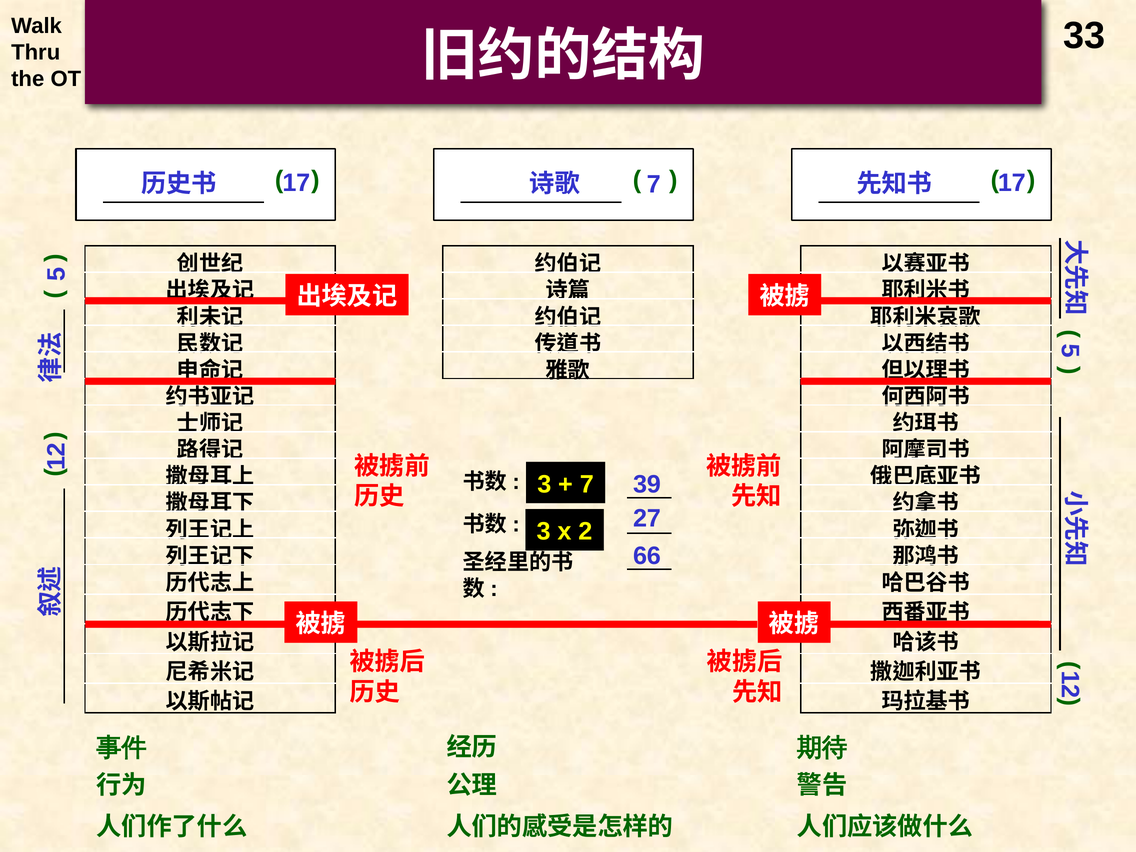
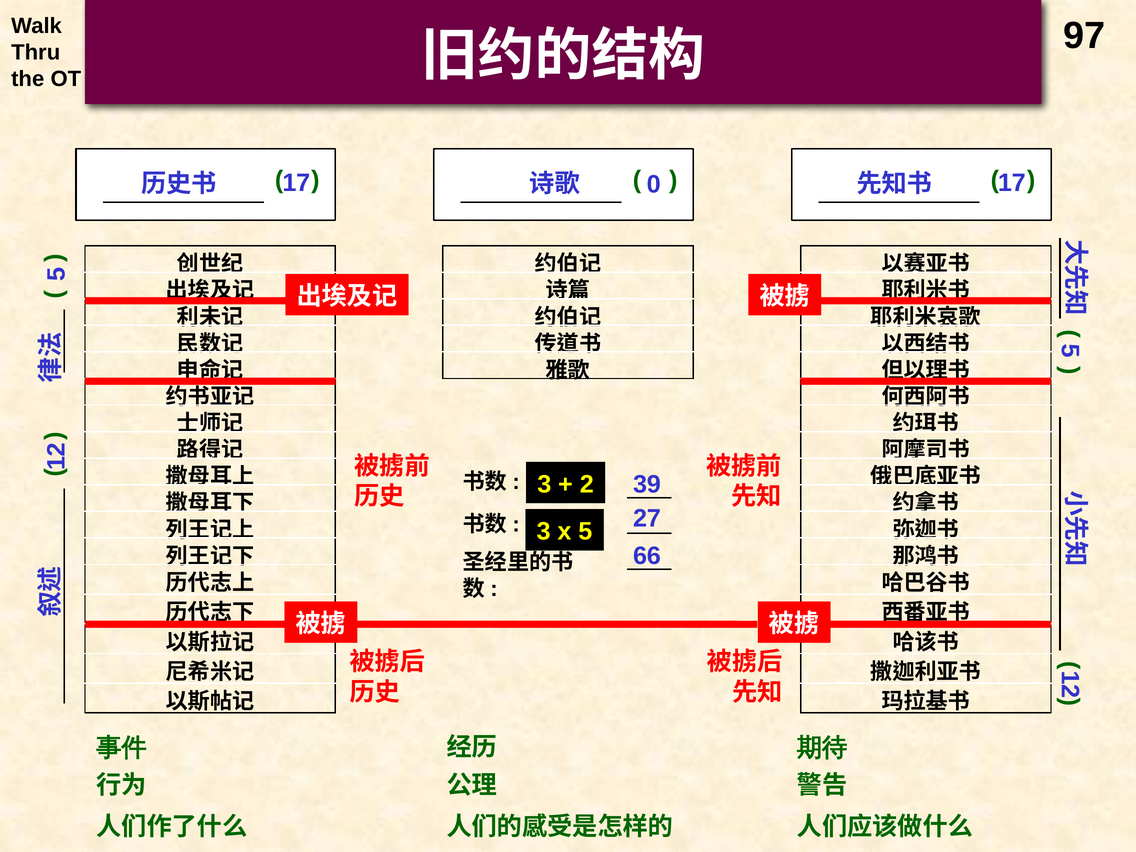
33: 33 -> 97
7 at (654, 184): 7 -> 0
7 at (587, 484): 7 -> 2
x 2: 2 -> 5
